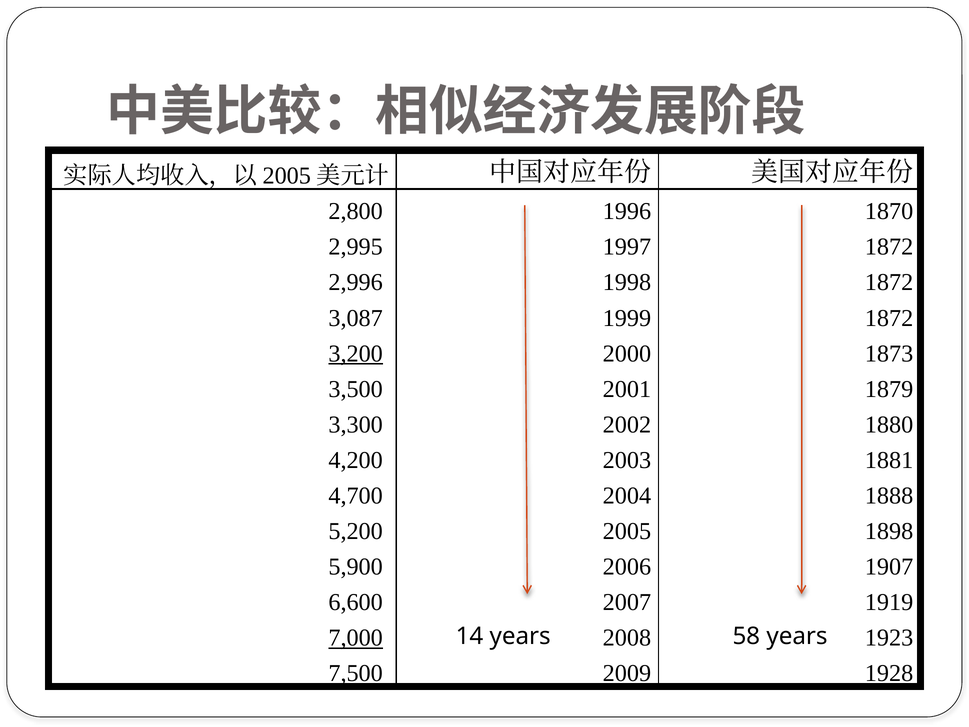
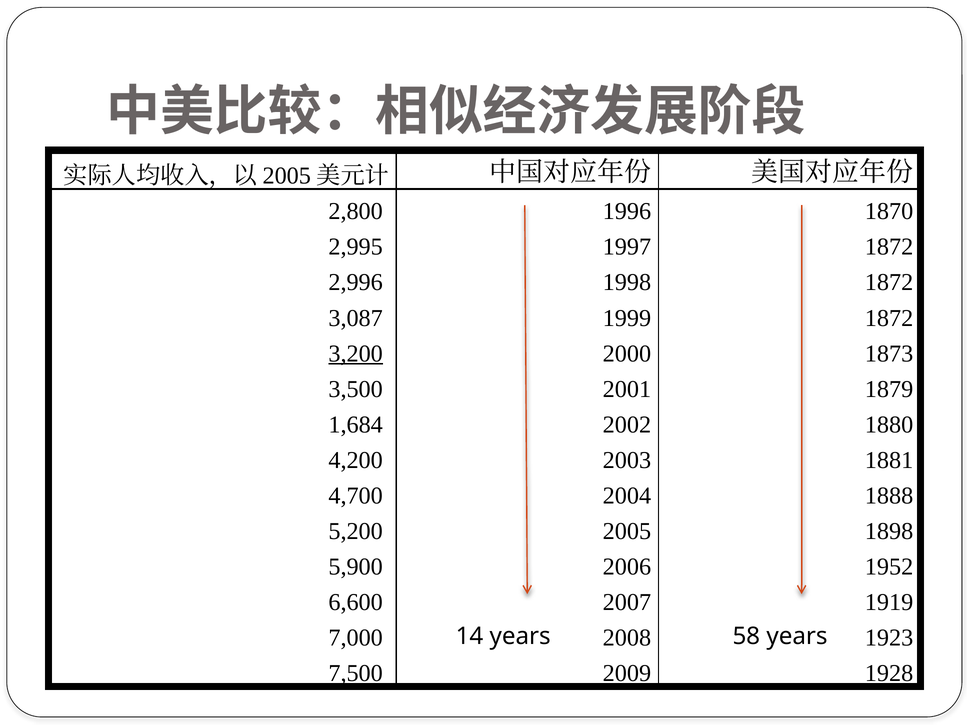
3,300: 3,300 -> 1,684
1907: 1907 -> 1952
7,000 underline: present -> none
